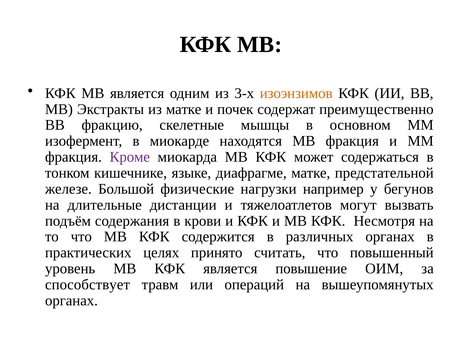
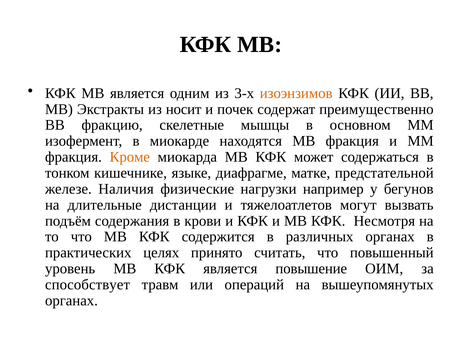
из матке: матке -> носит
Кроме colour: purple -> orange
Большой: Большой -> Наличия
